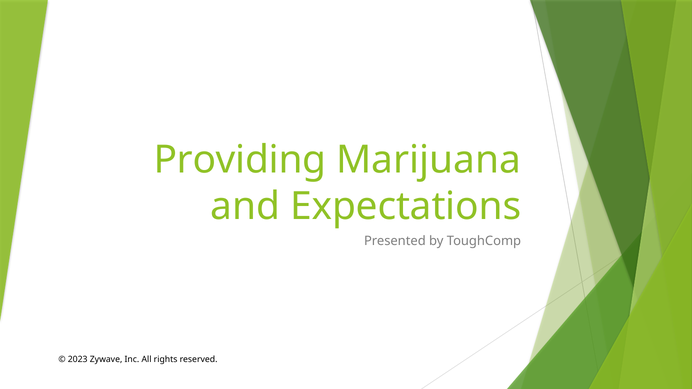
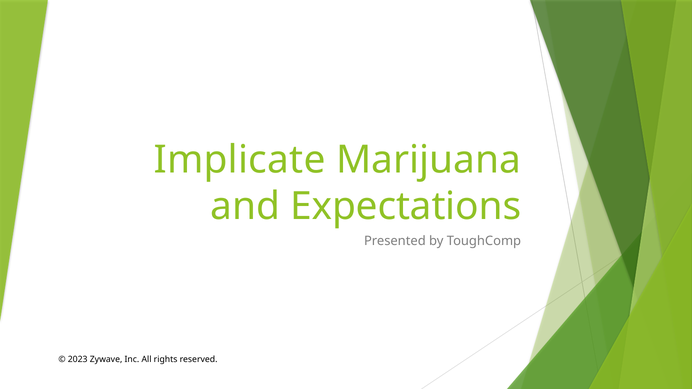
Providing: Providing -> Implicate
